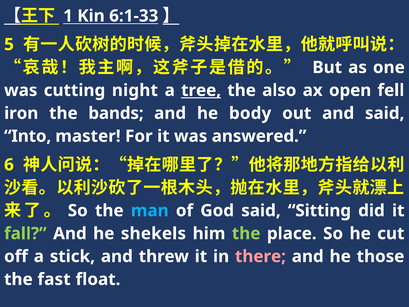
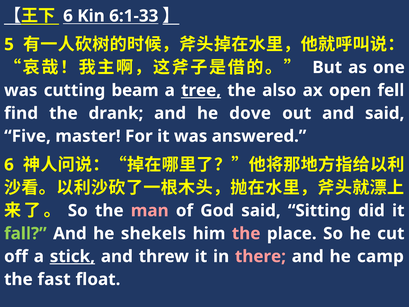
1 at (68, 16): 1 -> 6
night: night -> beam
iron: iron -> find
bands: bands -> drank
body: body -> dove
Into: Into -> Five
man colour: light blue -> pink
the at (246, 233) colour: light green -> pink
stick underline: none -> present
those: those -> camp
